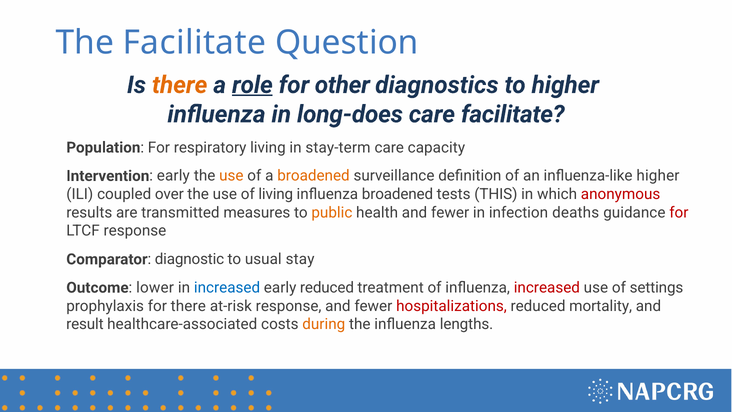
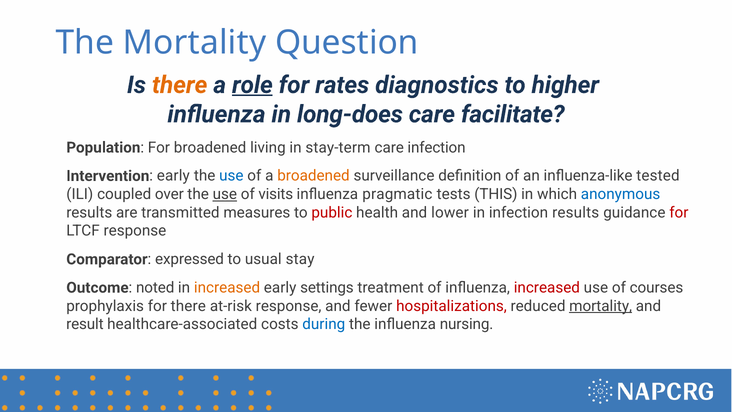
The Facilitate: Facilitate -> Mortality
other: other -> rates
For respiratory: respiratory -> broadened
care capacity: capacity -> infection
use at (231, 176) colour: orange -> blue
influenza-like higher: higher -> tested
use at (225, 194) underline: none -> present
of living: living -> visits
influenza broadened: broadened -> pragmatic
anonymous colour: red -> blue
public colour: orange -> red
health and fewer: fewer -> lower
infection deaths: deaths -> results
diagnostic: diagnostic -> expressed
lower: lower -> noted
increased at (227, 288) colour: blue -> orange
early reduced: reduced -> settings
settings: settings -> courses
mortality at (601, 306) underline: none -> present
during colour: orange -> blue
lengths: lengths -> nursing
